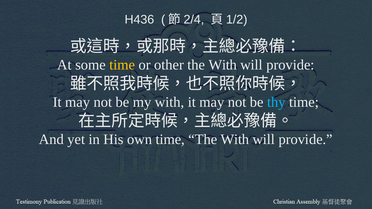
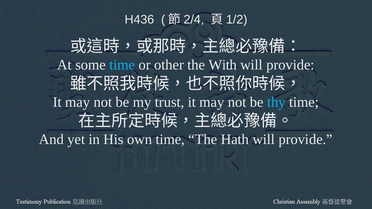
time at (122, 65) colour: yellow -> light blue
my with: with -> trust
time The With: With -> Hath
